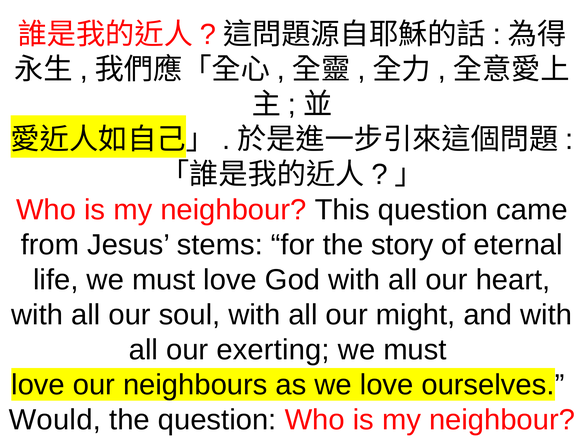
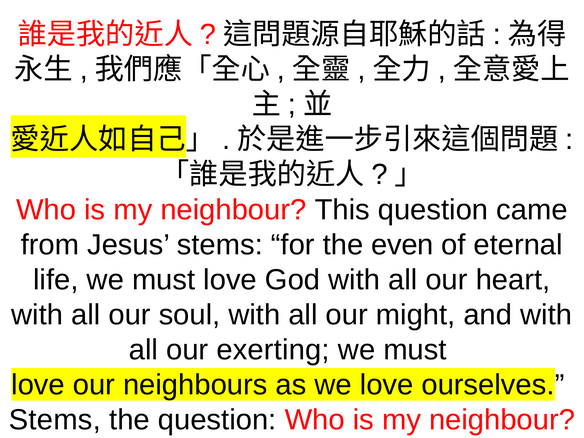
story: story -> even
Would at (55, 420): Would -> Stems
